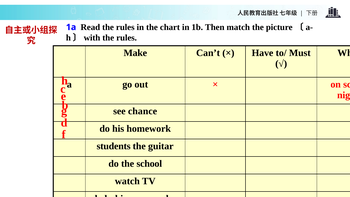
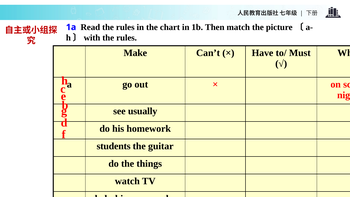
chance: chance -> usually
the school: school -> things
